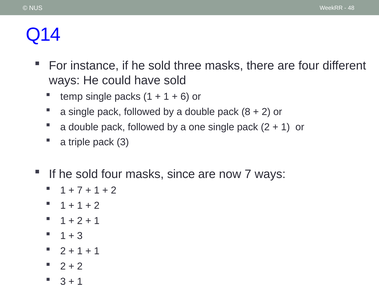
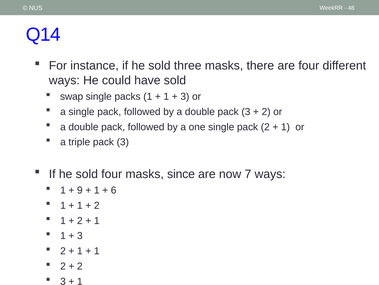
temp: temp -> swap
6 at (185, 96): 6 -> 3
double pack 8: 8 -> 3
7 at (80, 190): 7 -> 9
2 at (114, 190): 2 -> 6
